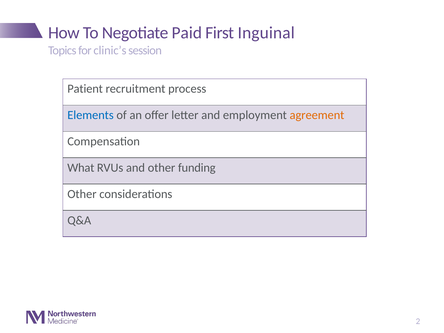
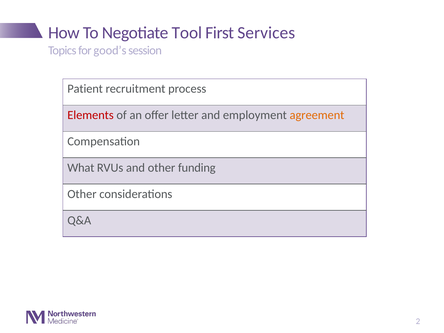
Paid: Paid -> Tool
Inguinal: Inguinal -> Services
clinic’s: clinic’s -> good’s
Elements colour: blue -> red
